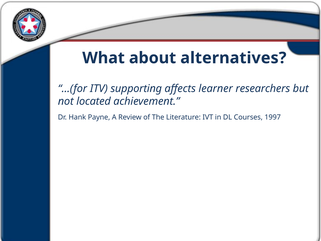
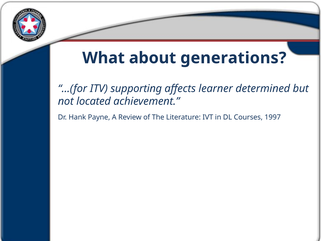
alternatives: alternatives -> generations
researchers: researchers -> determined
